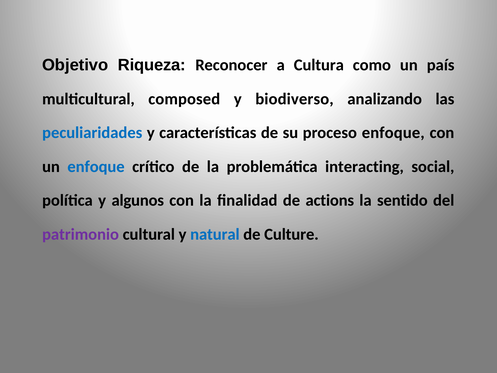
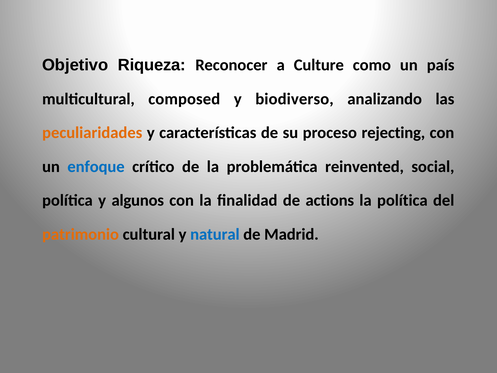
Cultura: Cultura -> Culture
peculiaridades colour: blue -> orange
proceso enfoque: enfoque -> rejecting
interacting: interacting -> reinvented
la sentido: sentido -> política
patrimonio colour: purple -> orange
Culture: Culture -> Madrid
